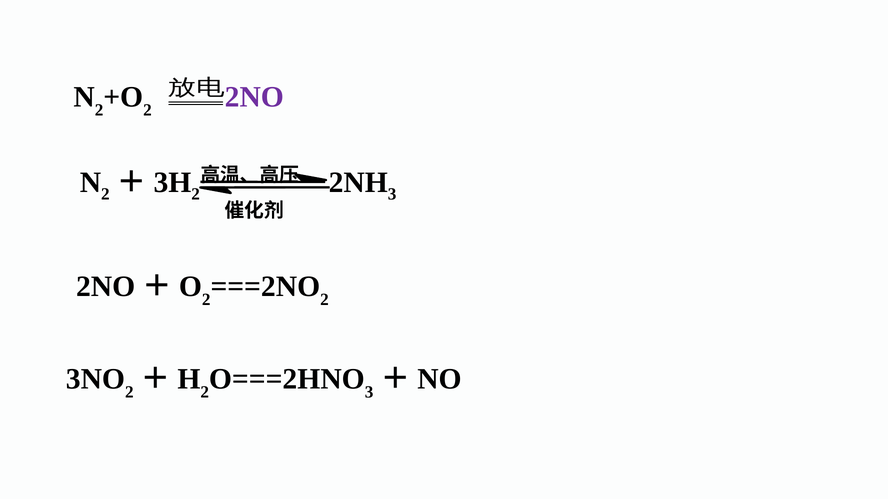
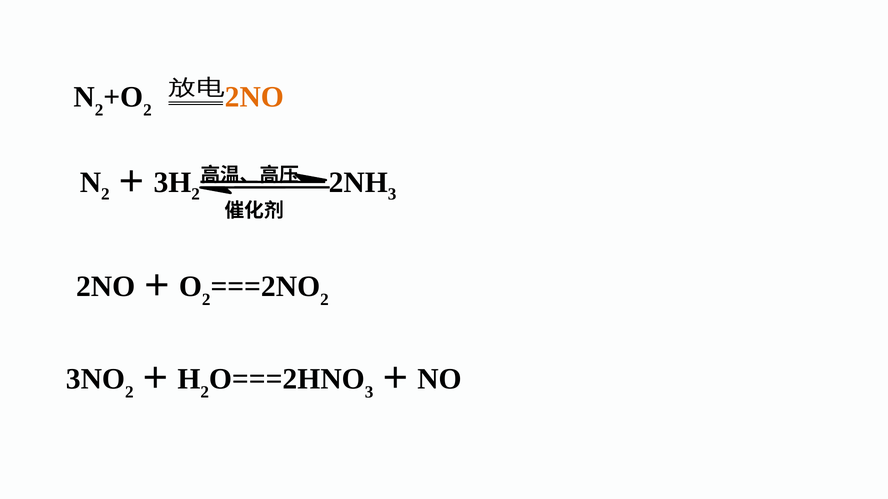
2NO colour: purple -> orange
